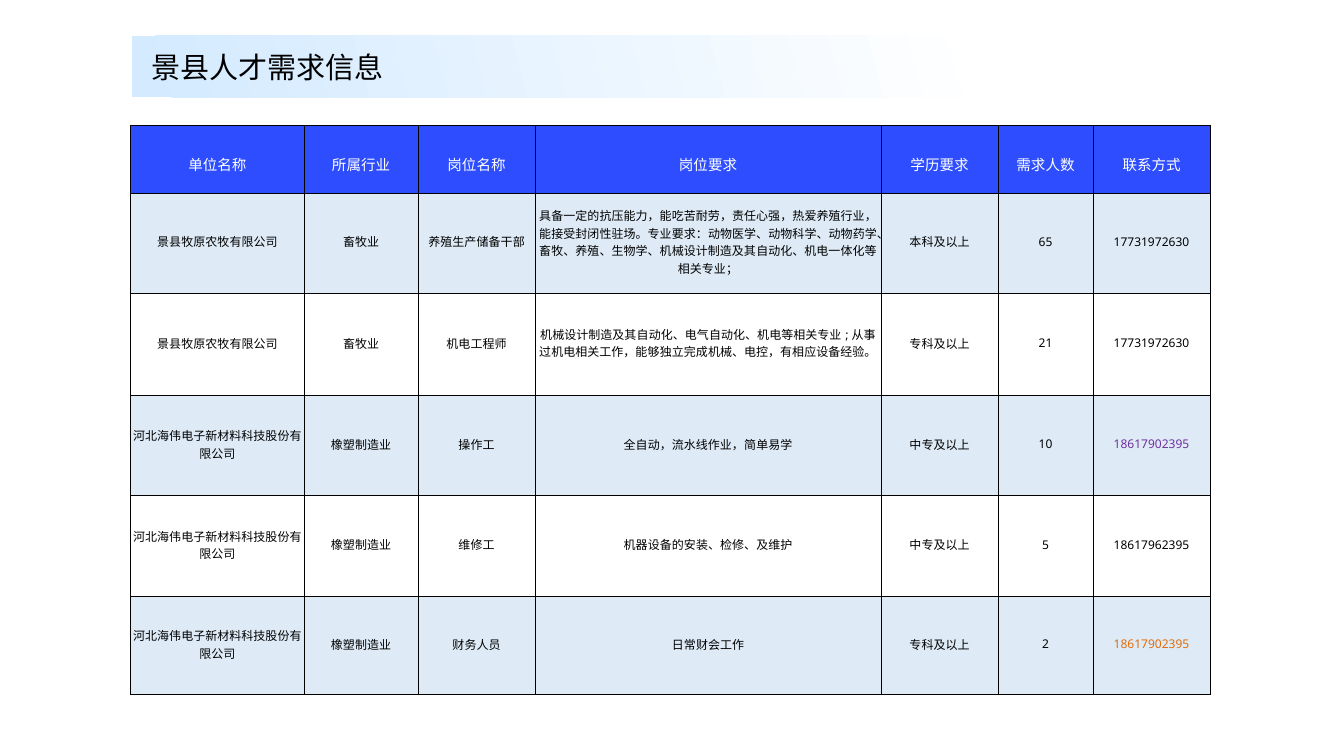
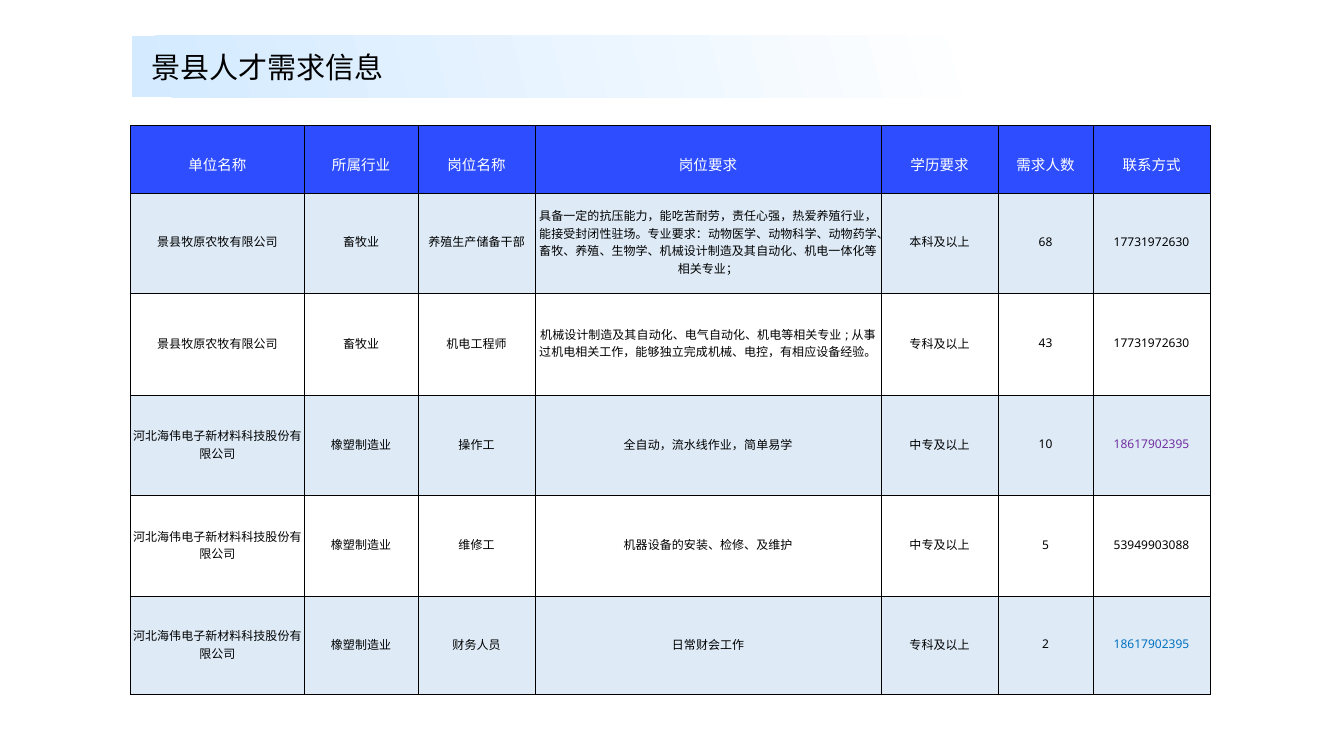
65: 65 -> 68
21: 21 -> 43
18617962395: 18617962395 -> 53949903088
18617902395 at (1151, 644) colour: orange -> blue
